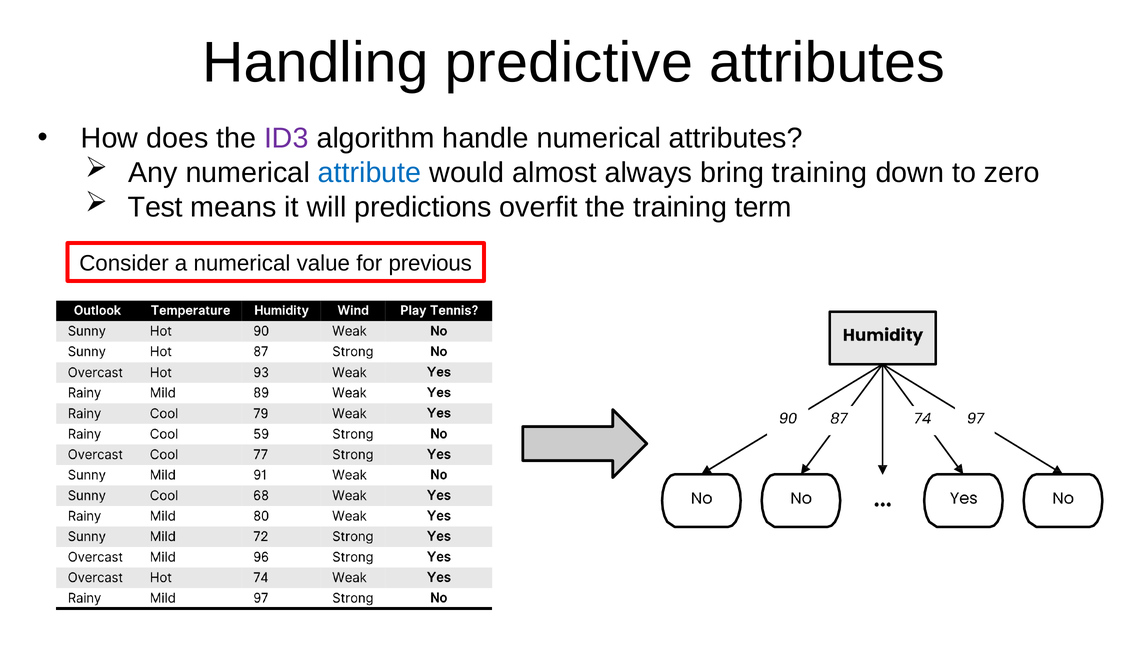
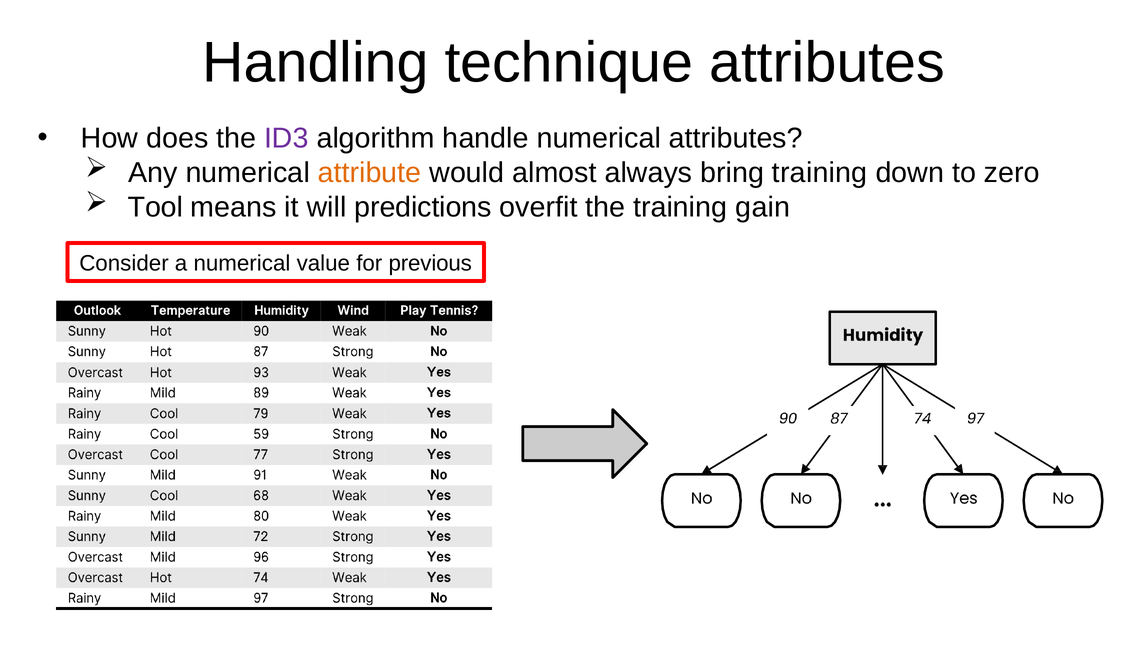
predictive: predictive -> technique
attribute colour: blue -> orange
Test: Test -> Tool
term: term -> gain
